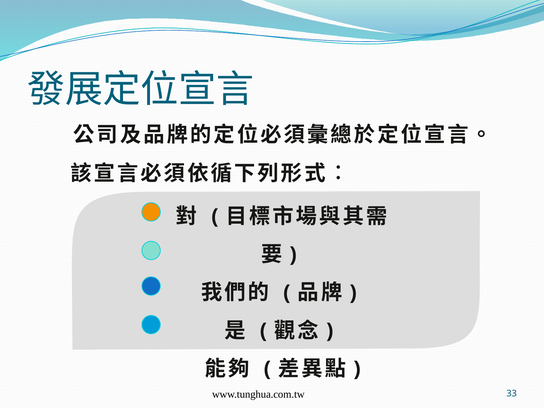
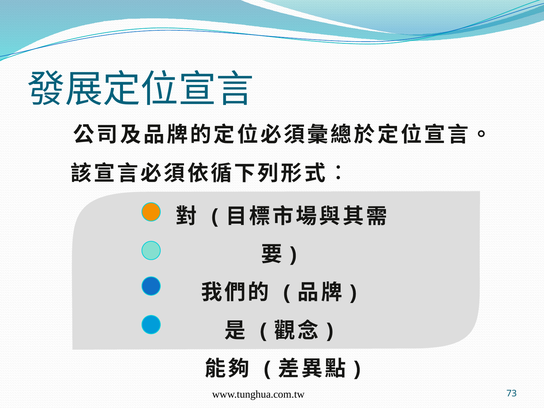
33: 33 -> 73
